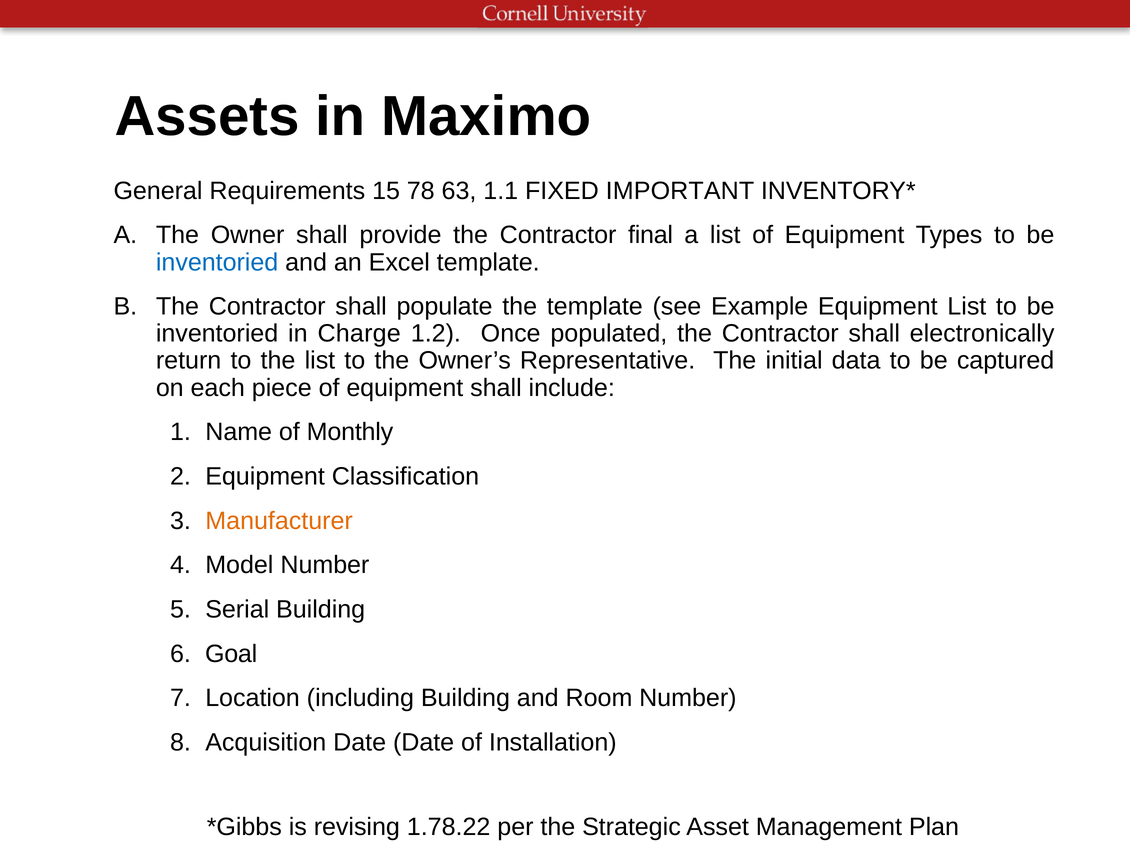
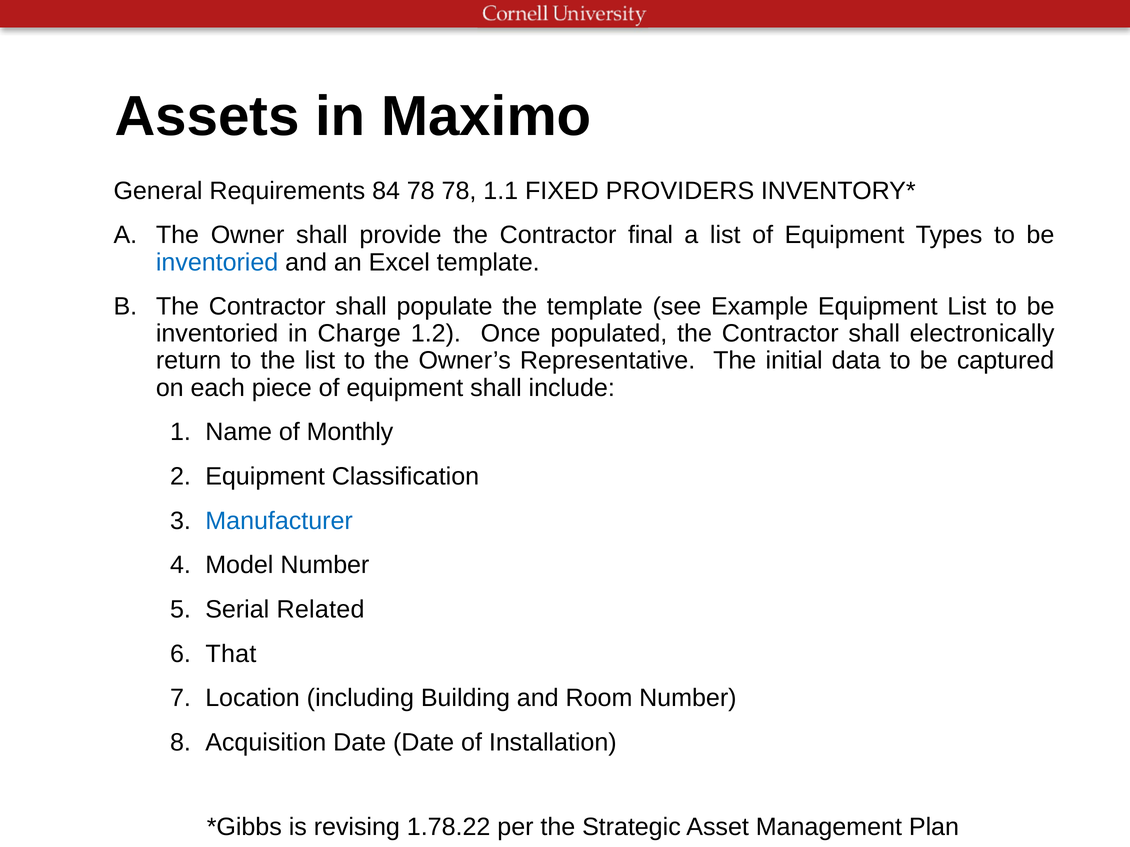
15: 15 -> 84
78 63: 63 -> 78
IMPORTANT: IMPORTANT -> PROVIDERS
Manufacturer colour: orange -> blue
Serial Building: Building -> Related
Goal: Goal -> That
